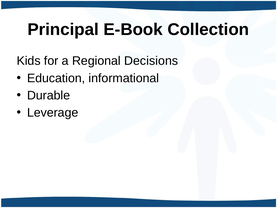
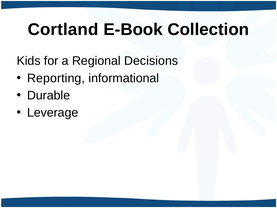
Principal: Principal -> Cortland
Education: Education -> Reporting
